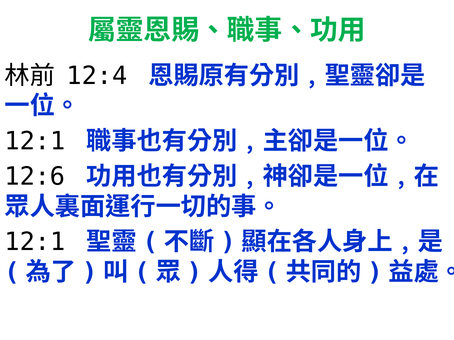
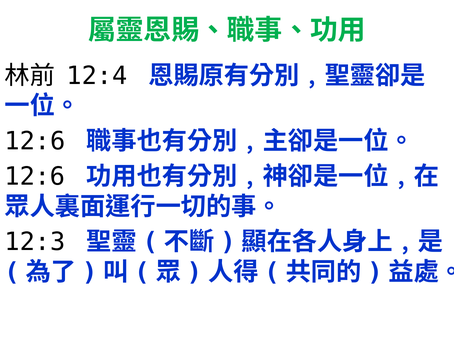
12:1 at (35, 141): 12:1 -> 12:6
12:1 at (35, 242): 12:1 -> 12:3
